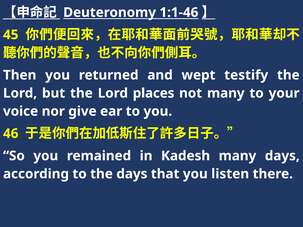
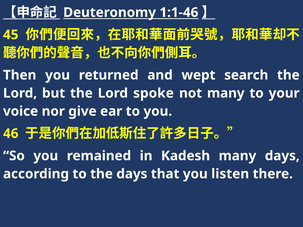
testify: testify -> search
places: places -> spoke
